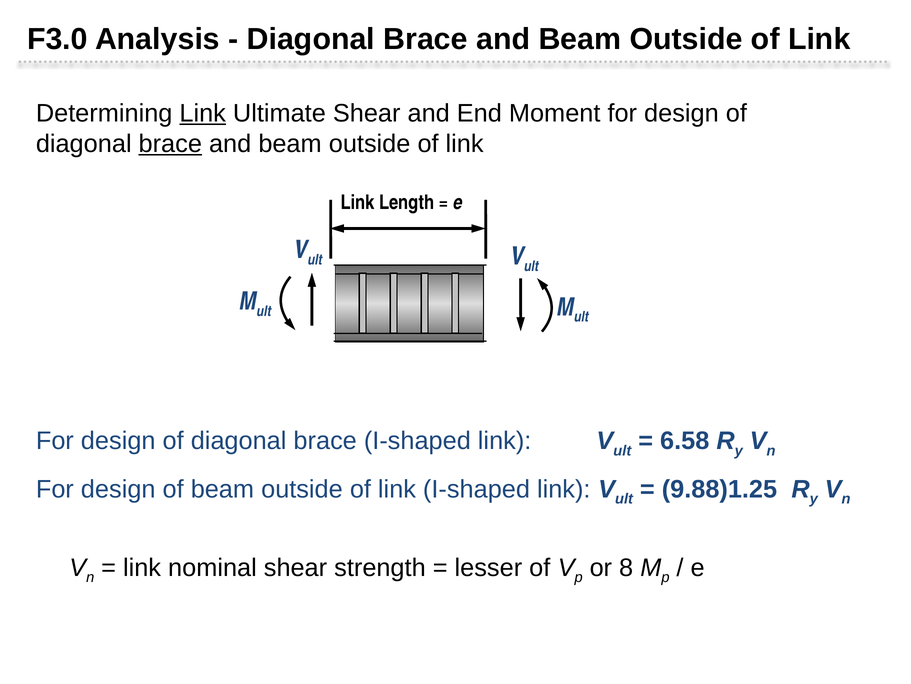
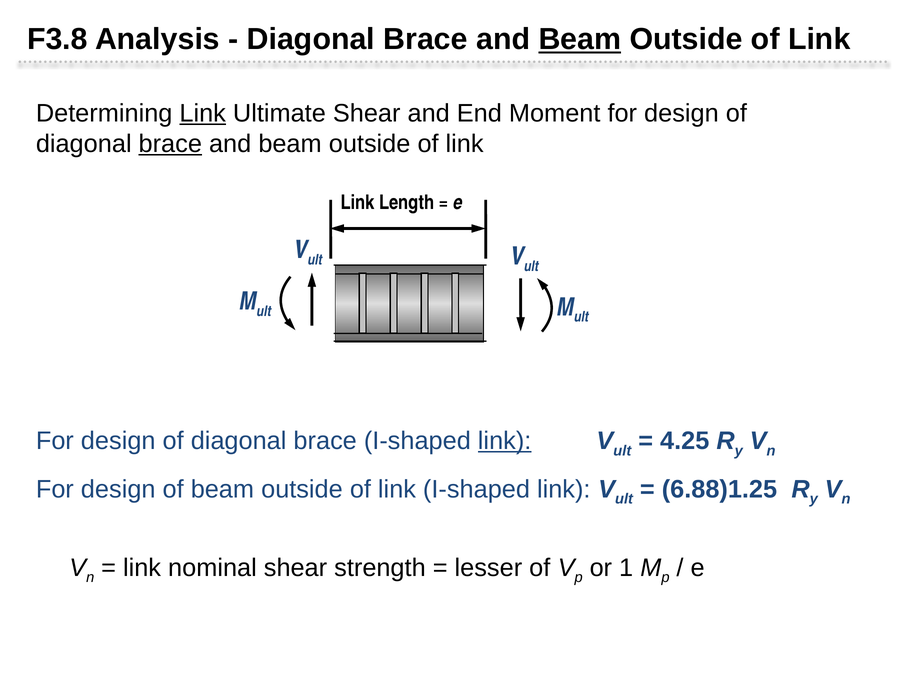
F3.0: F3.0 -> F3.8
Beam at (580, 39) underline: none -> present
link at (505, 441) underline: none -> present
6.58: 6.58 -> 4.25
9.88)1.25: 9.88)1.25 -> 6.88)1.25
8: 8 -> 1
